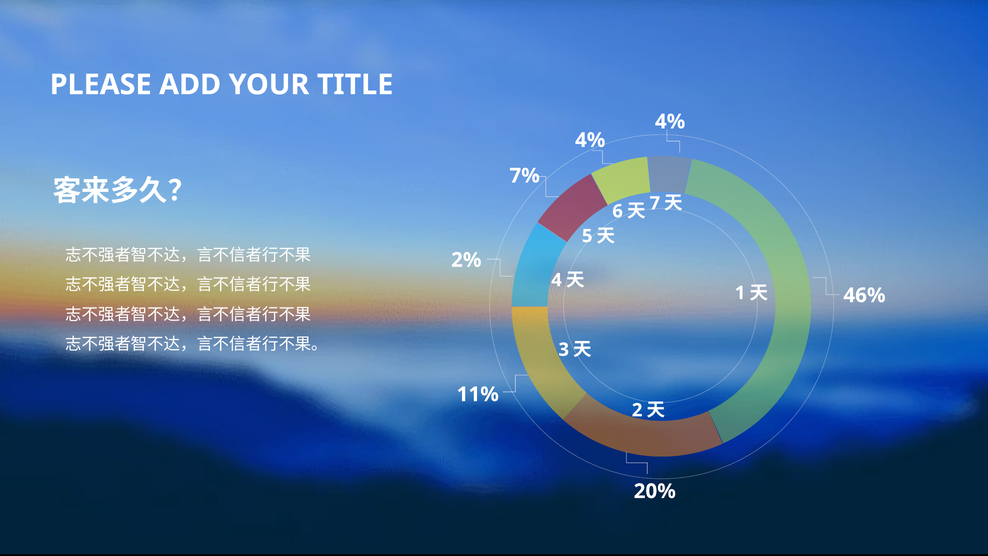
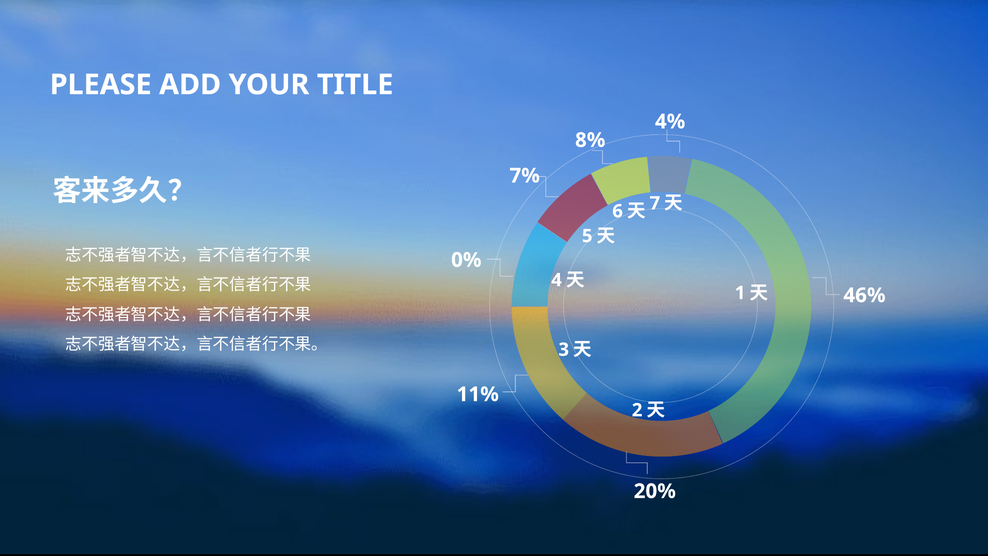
4% at (590, 140): 4% -> 8%
2%: 2% -> 0%
